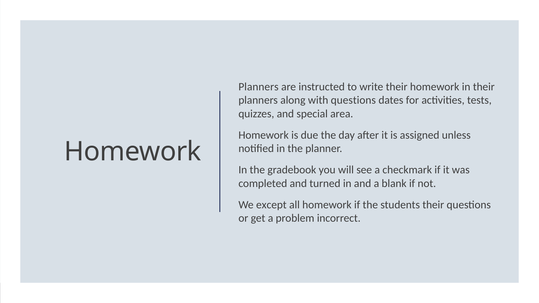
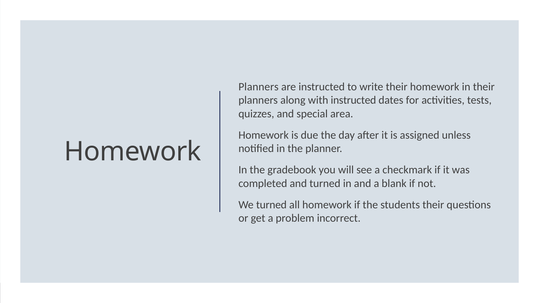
with questions: questions -> instructed
We except: except -> turned
